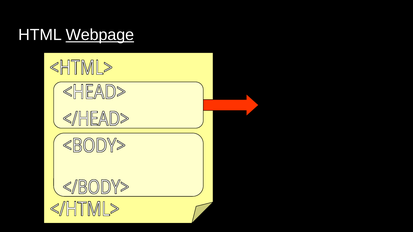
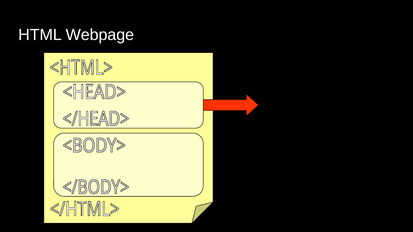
Webpage underline: present -> none
